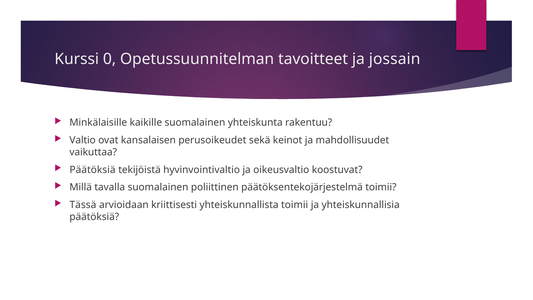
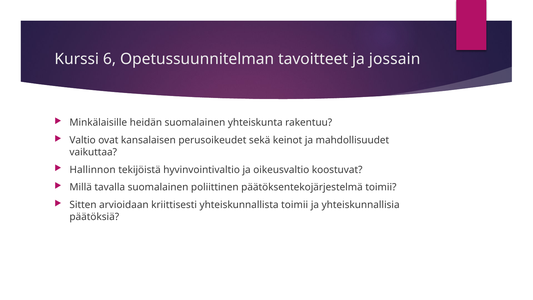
0: 0 -> 6
kaikille: kaikille -> heidän
Päätöksiä at (93, 170): Päätöksiä -> Hallinnon
Tässä: Tässä -> Sitten
